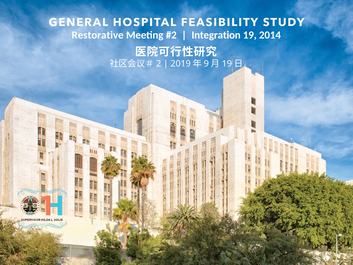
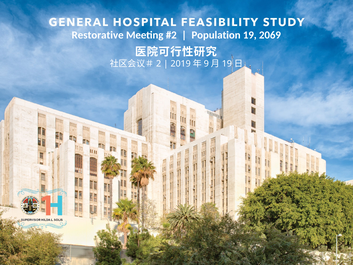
Integration: Integration -> Population
2014: 2014 -> 2069
